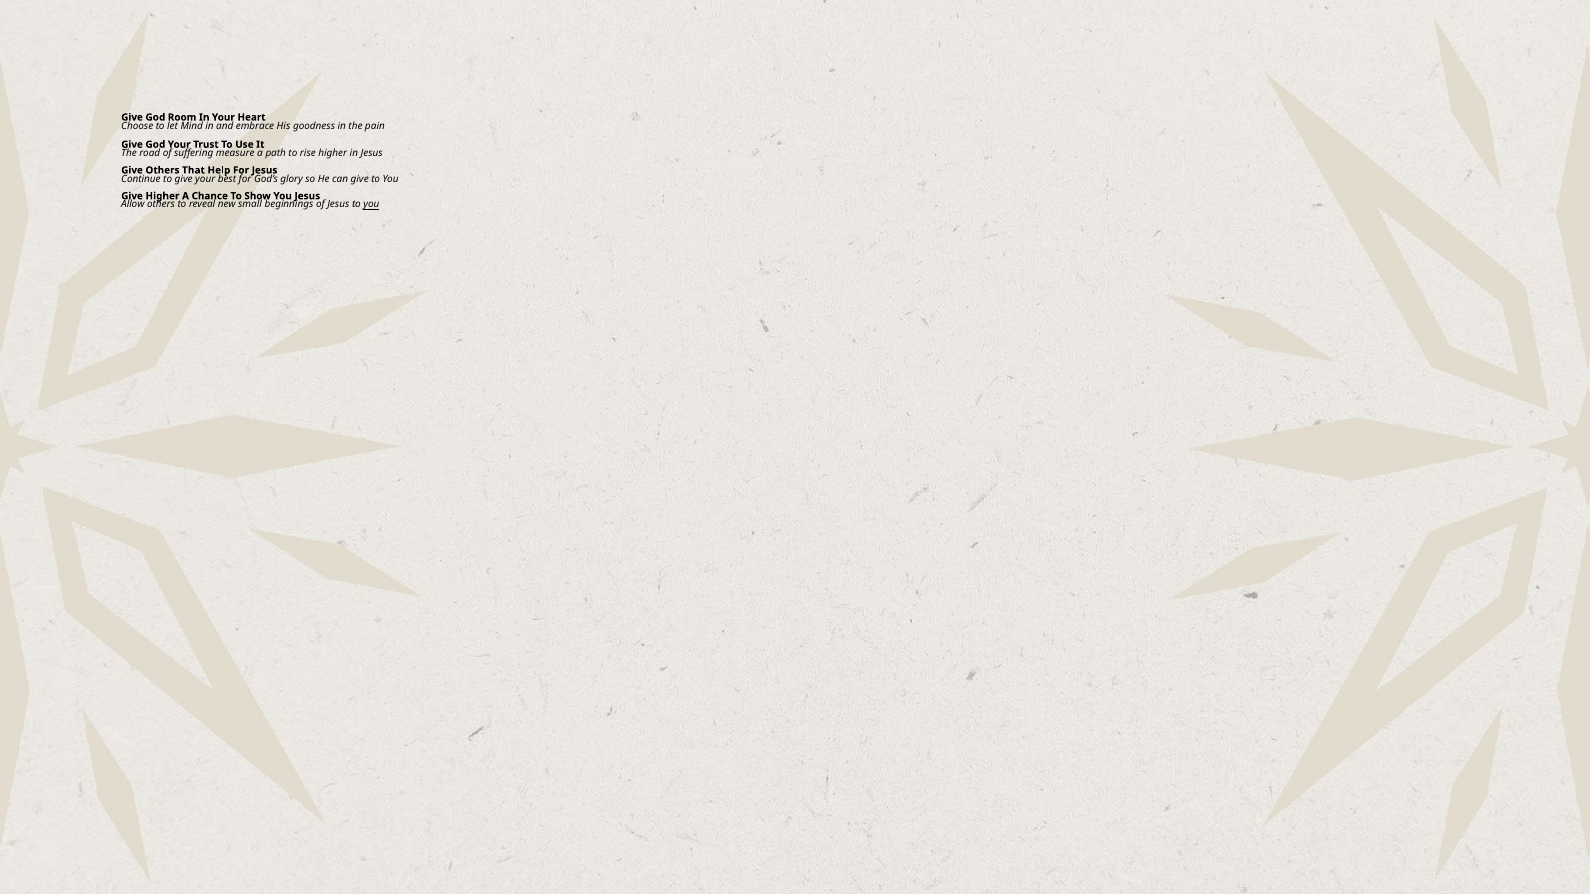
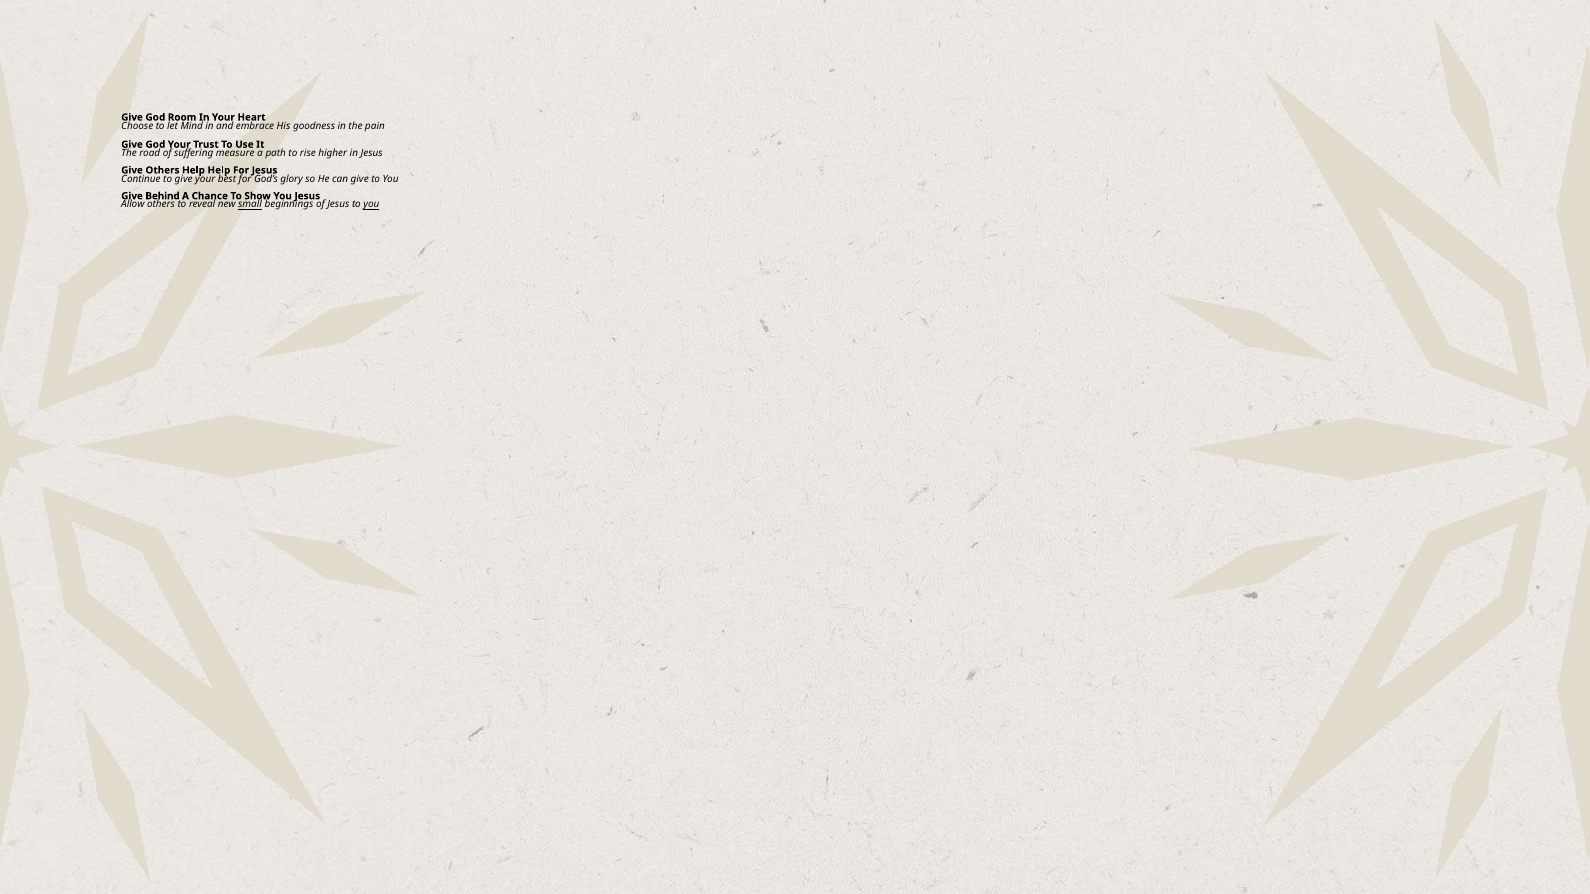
Others That: That -> Help
Give Higher: Higher -> Behind
small underline: none -> present
